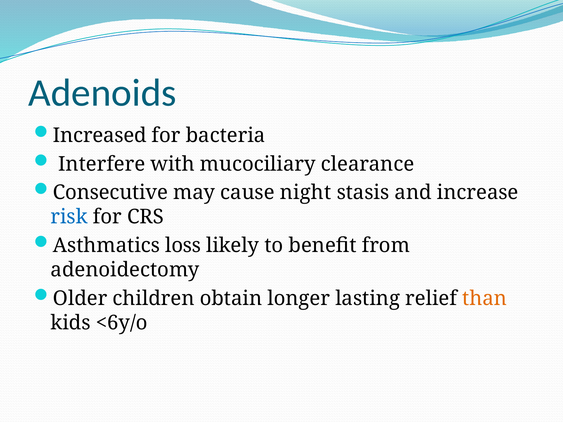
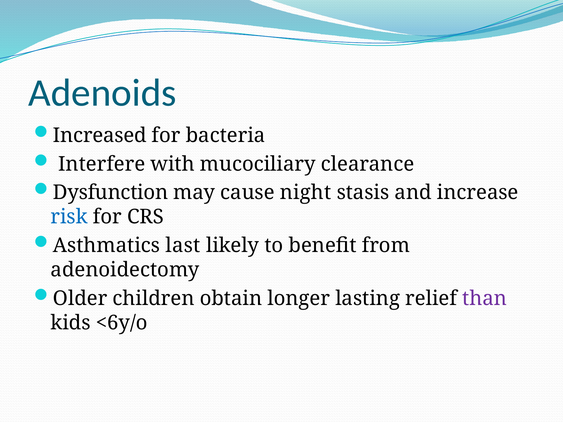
Consecutive: Consecutive -> Dysfunction
loss: loss -> last
than colour: orange -> purple
